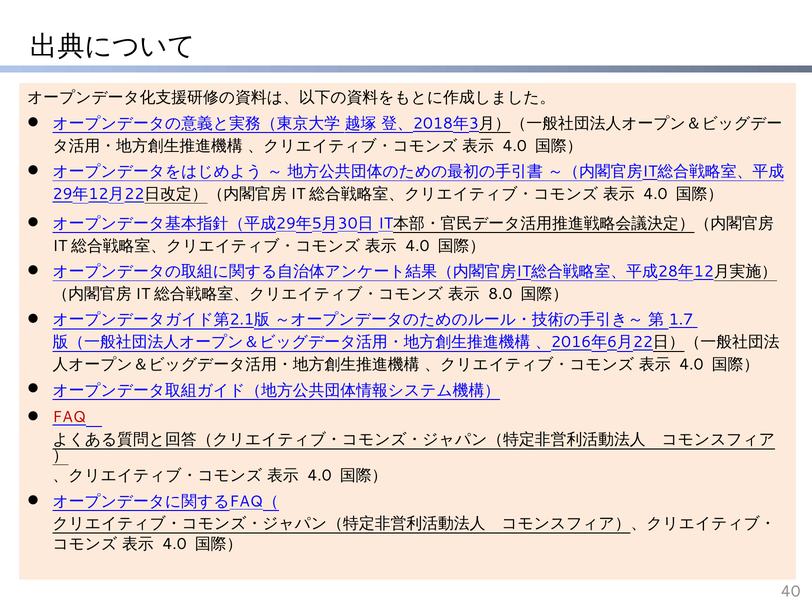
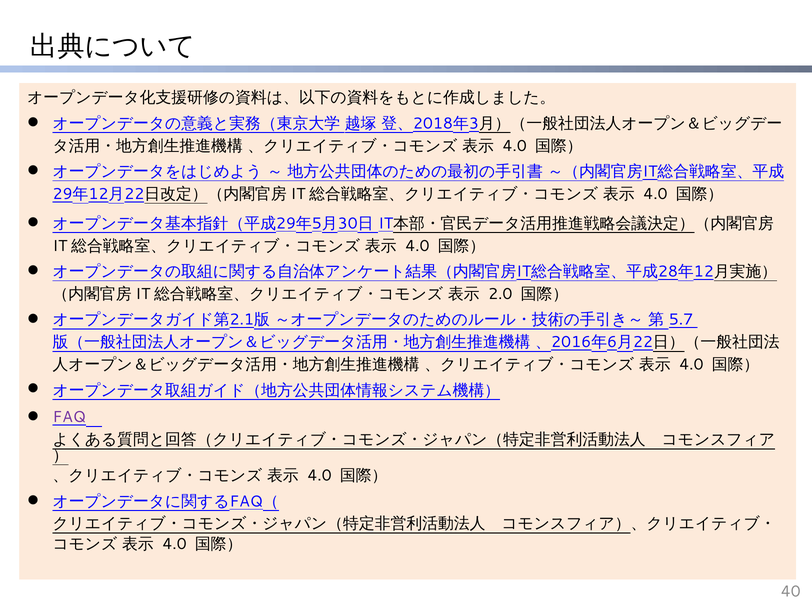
8.0: 8.0 -> 2.0
1.7: 1.7 -> 5.7
FAQ colour: red -> purple
